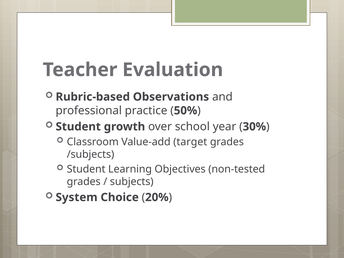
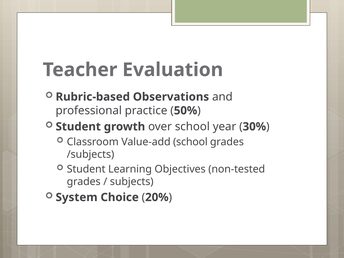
Value-add target: target -> school
